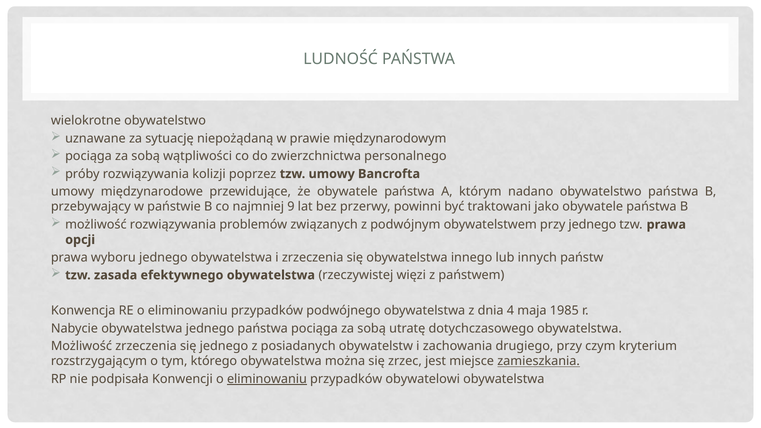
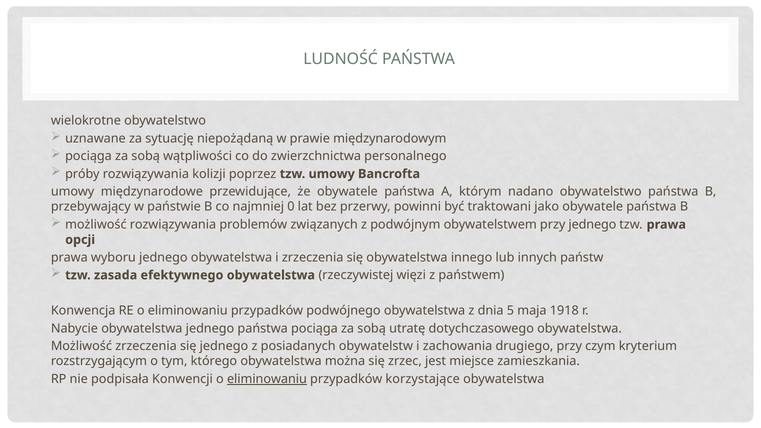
9: 9 -> 0
4: 4 -> 5
1985: 1985 -> 1918
zamieszkania underline: present -> none
obywatelowi: obywatelowi -> korzystające
